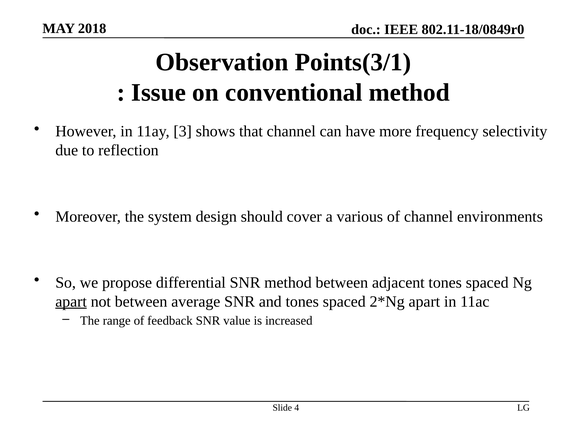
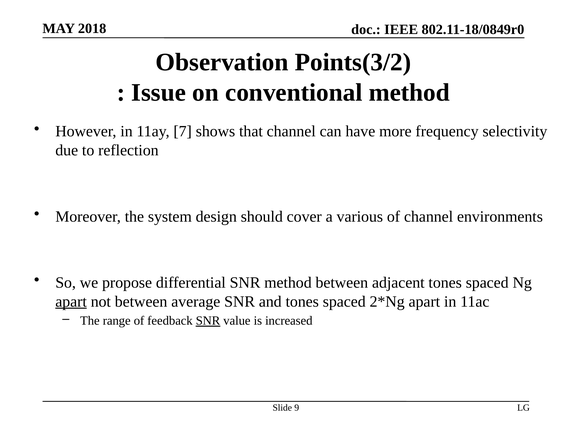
Points(3/1: Points(3/1 -> Points(3/2
3: 3 -> 7
SNR at (208, 321) underline: none -> present
4: 4 -> 9
